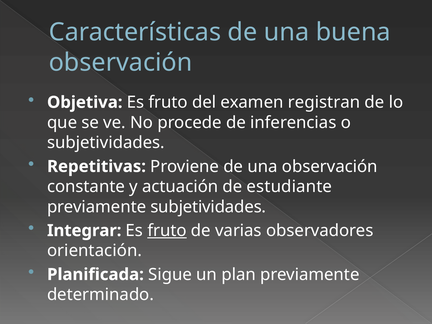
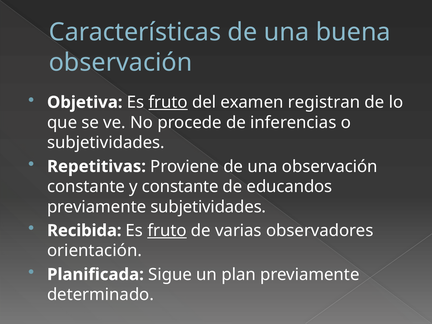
fruto at (168, 102) underline: none -> present
y actuación: actuación -> constante
estudiante: estudiante -> educandos
Integrar: Integrar -> Recibida
